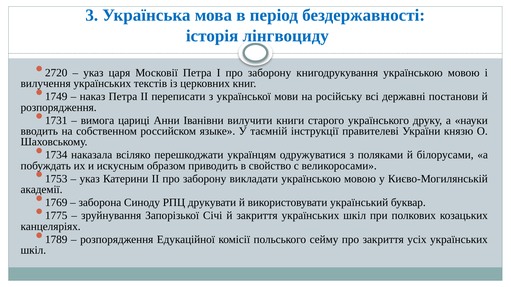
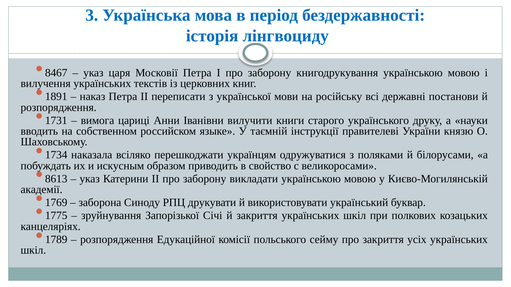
2720: 2720 -> 8467
1749: 1749 -> 1891
1753: 1753 -> 8613
